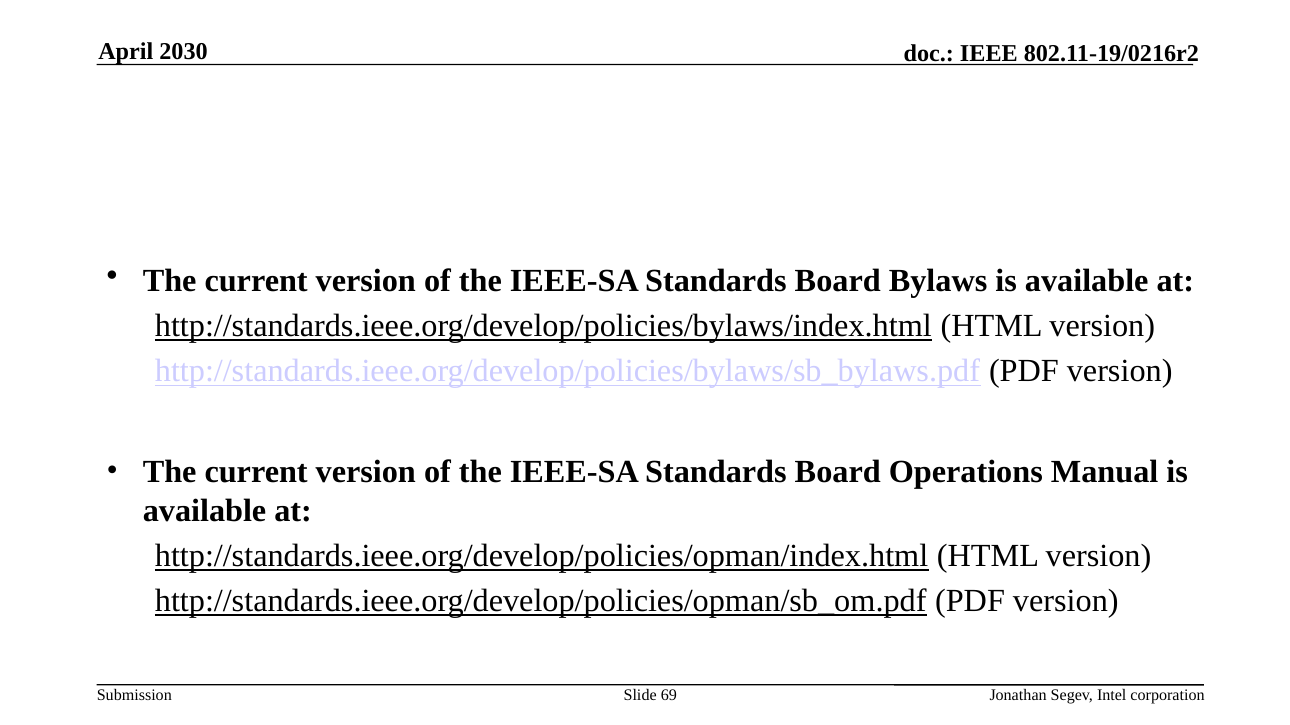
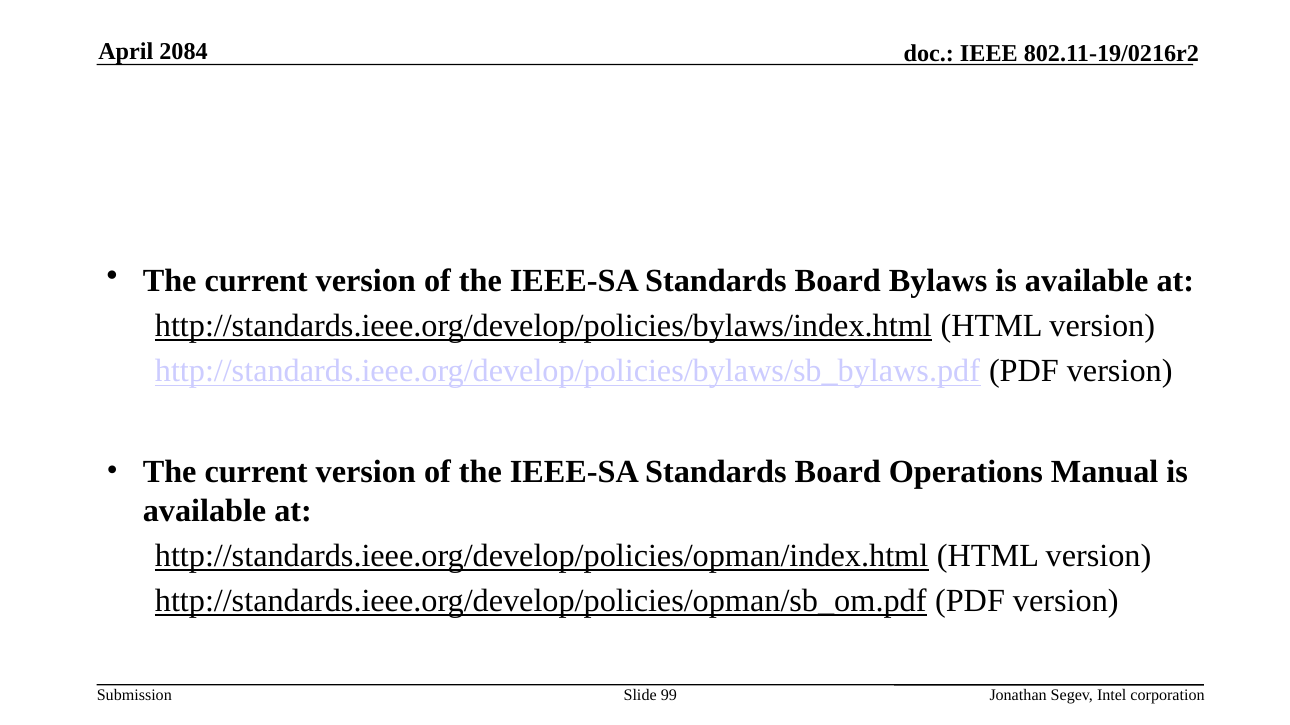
2030: 2030 -> 2084
69: 69 -> 99
